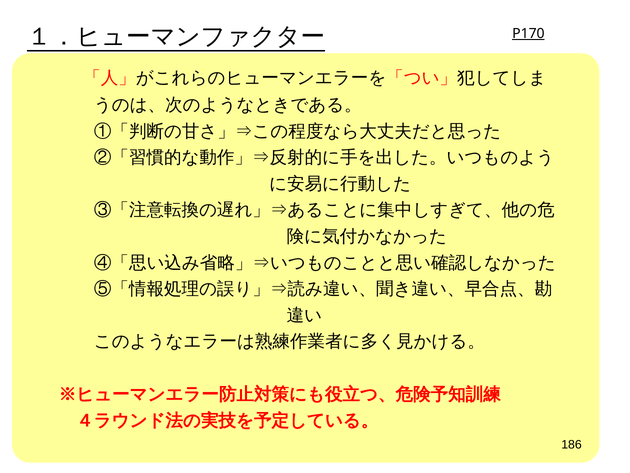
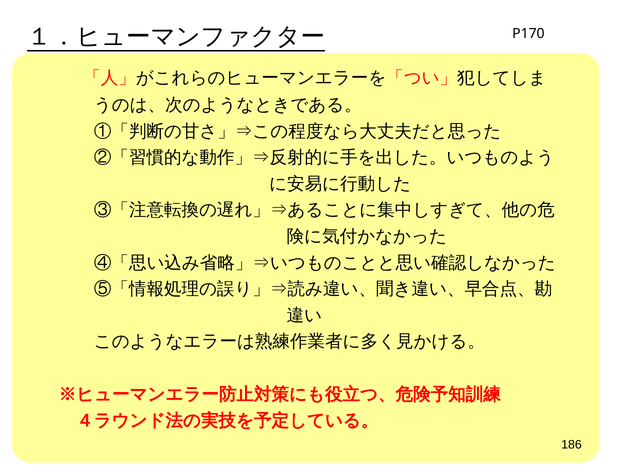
P170 underline: present -> none
